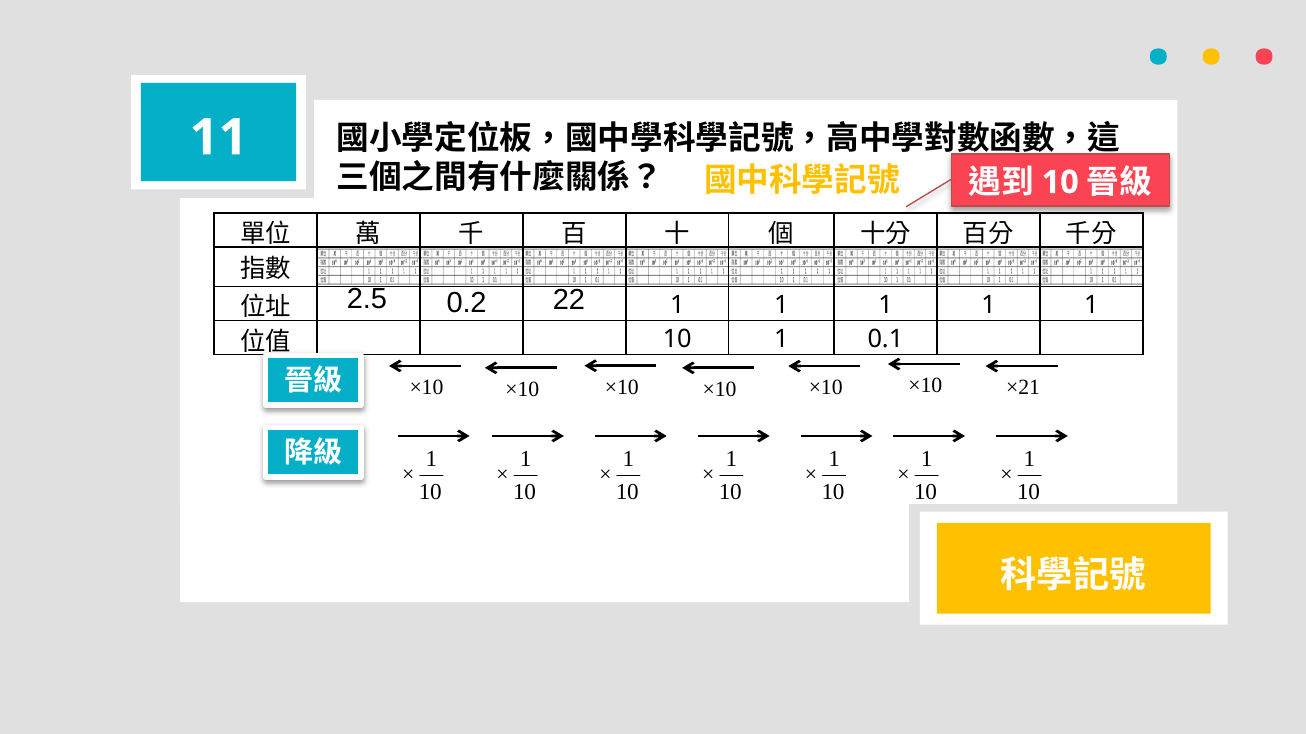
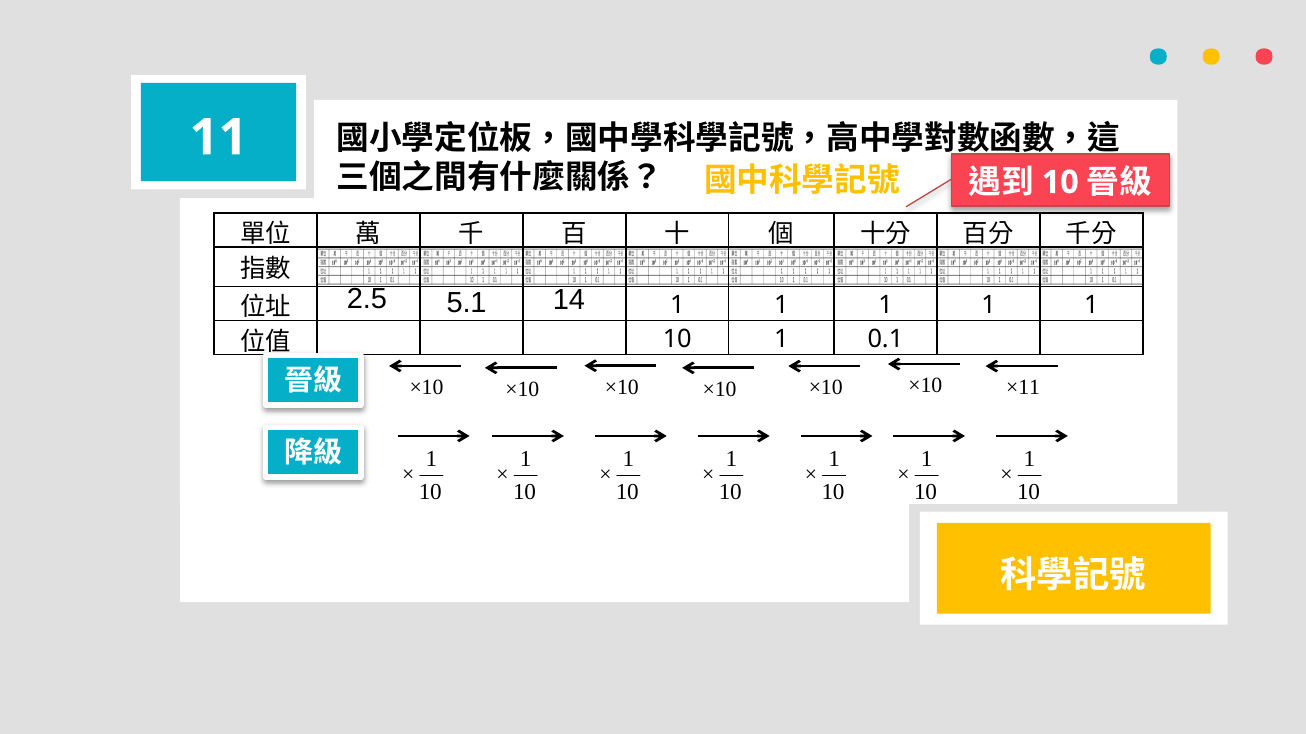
22: 22 -> 14
0.2: 0.2 -> 5.1
×21: ×21 -> ×11
